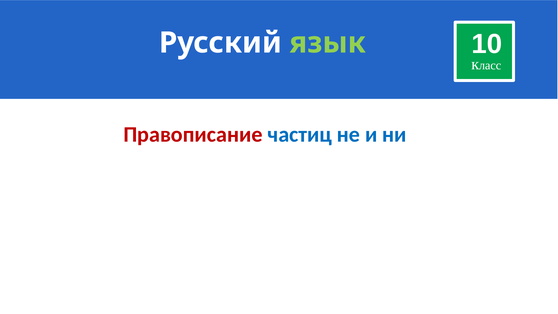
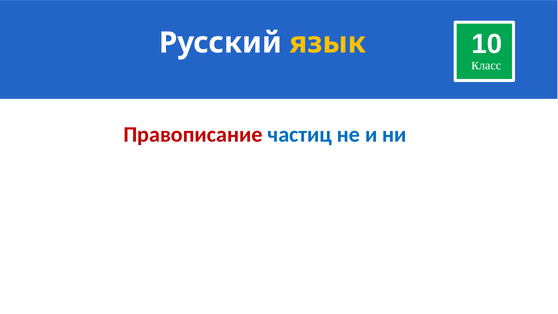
язык colour: light green -> yellow
